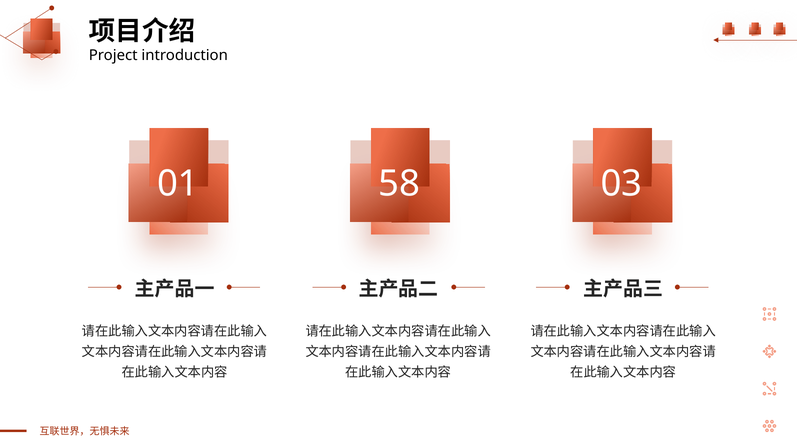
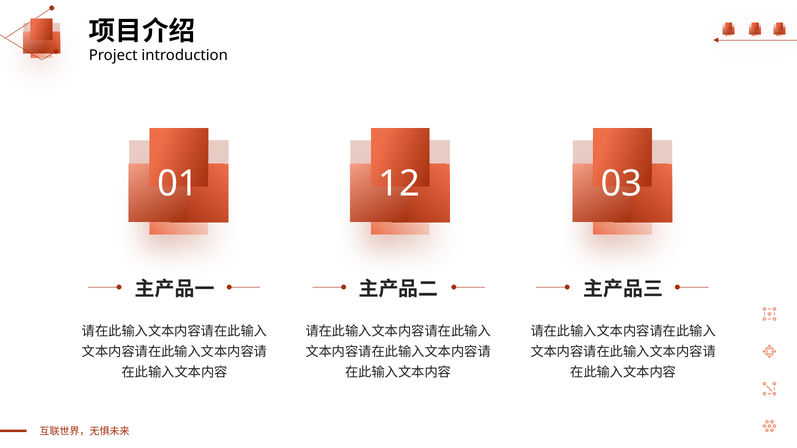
58: 58 -> 12
